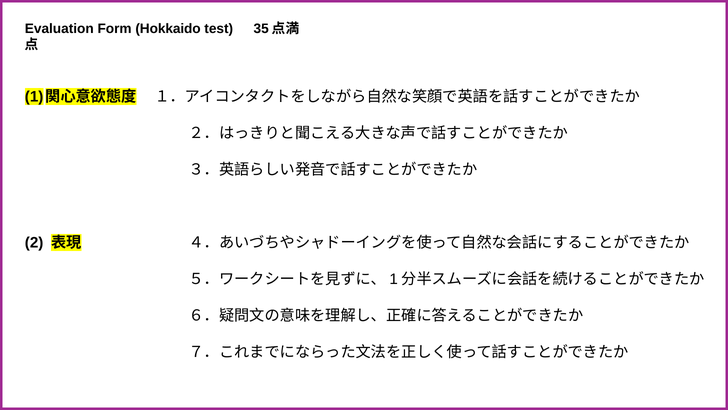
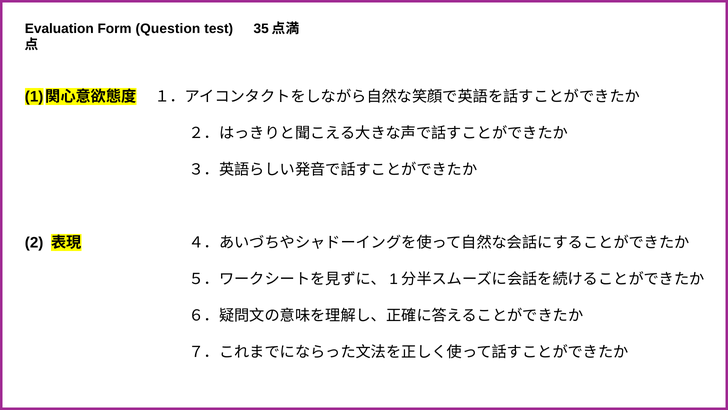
Hokkaido: Hokkaido -> Question
